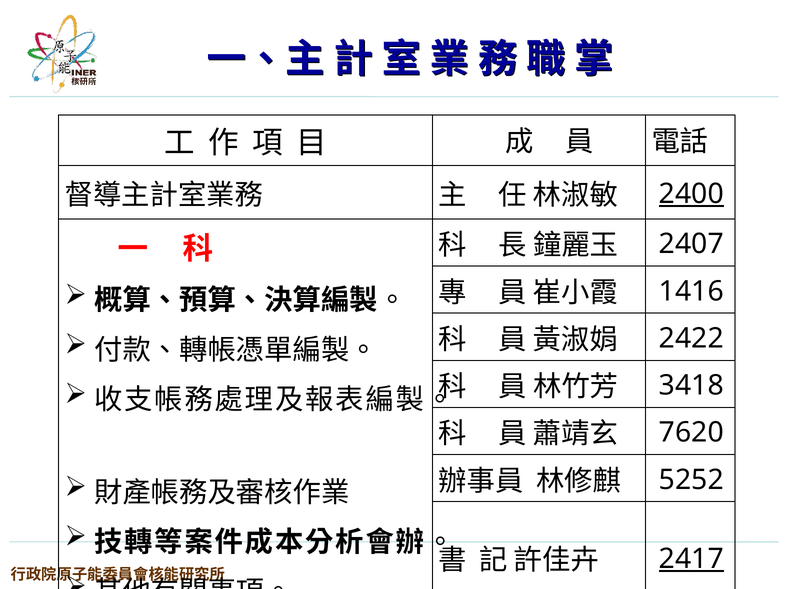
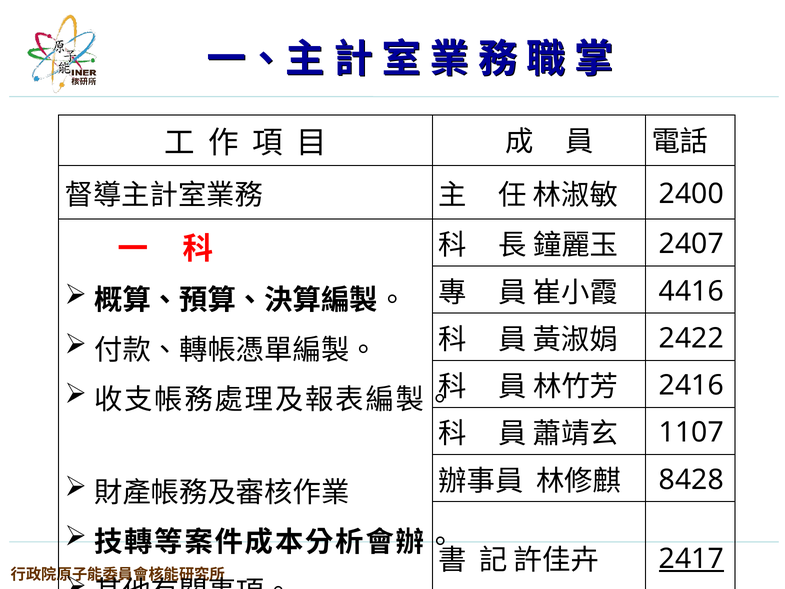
2400 underline: present -> none
1416: 1416 -> 4416
3418: 3418 -> 2416
7620: 7620 -> 1107
5252: 5252 -> 8428
